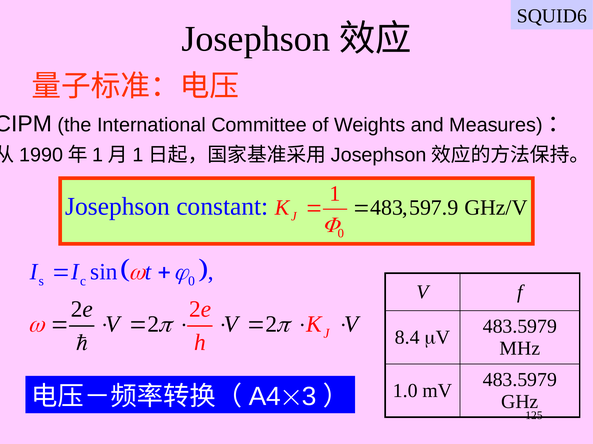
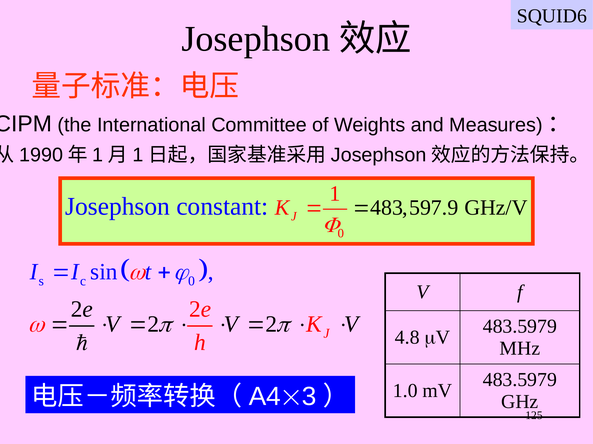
8.4: 8.4 -> 4.8
